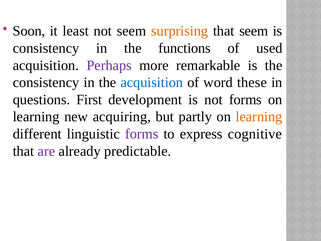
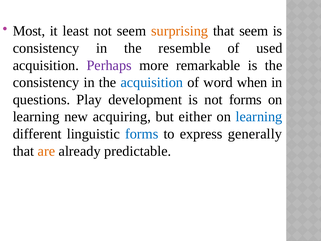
Soon: Soon -> Most
functions: functions -> resemble
these: these -> when
First: First -> Play
partly: partly -> either
learning at (259, 117) colour: orange -> blue
forms at (142, 134) colour: purple -> blue
cognitive: cognitive -> generally
are colour: purple -> orange
